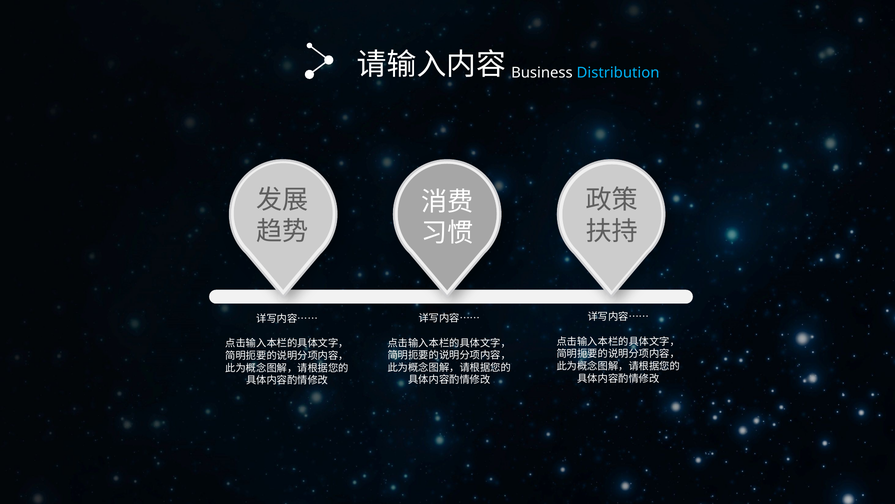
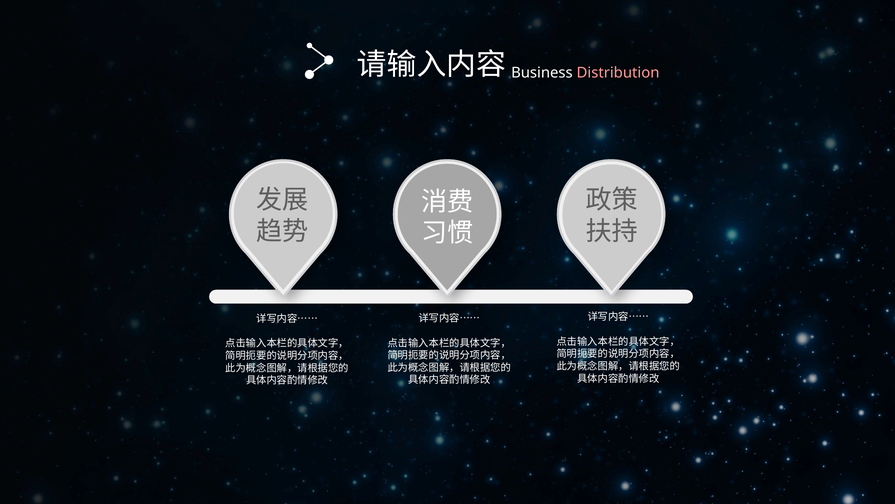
Distribution colour: light blue -> pink
